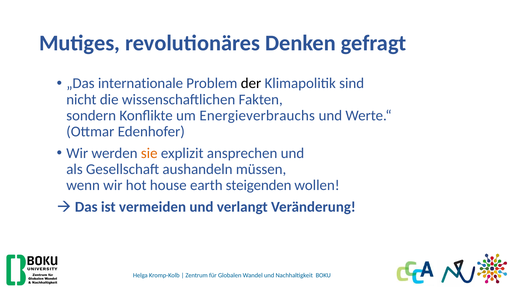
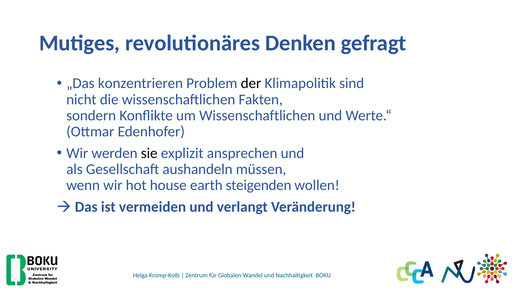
internationale: internationale -> konzentrieren
um Energieverbrauchs: Energieverbrauchs -> Wissenschaftlichen
sie colour: orange -> black
